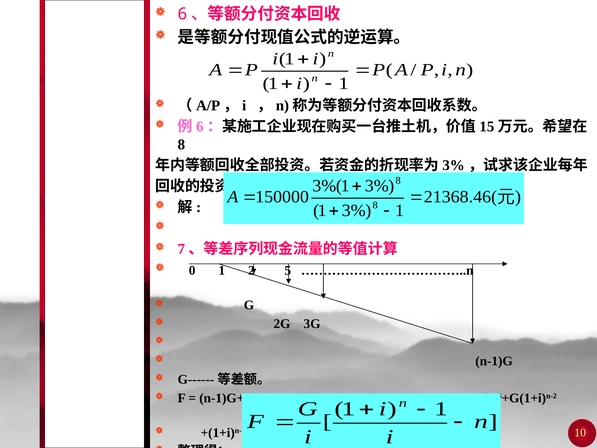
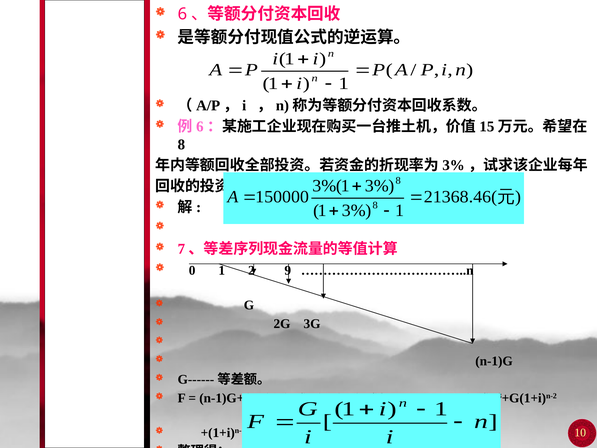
5: 5 -> 9
